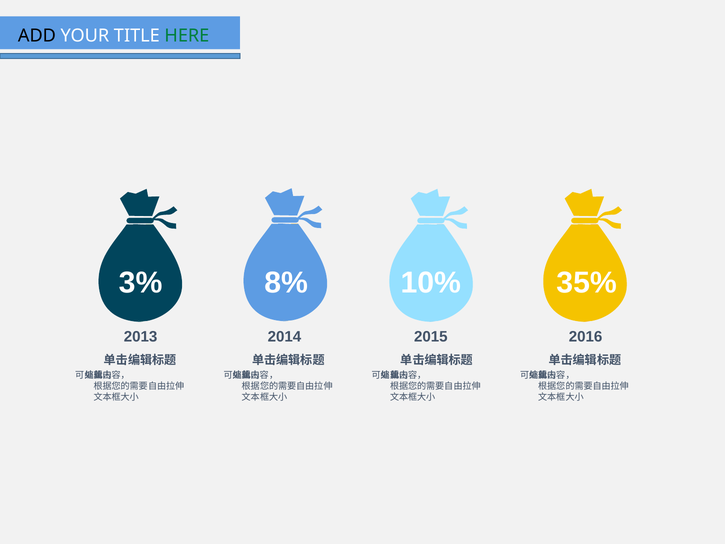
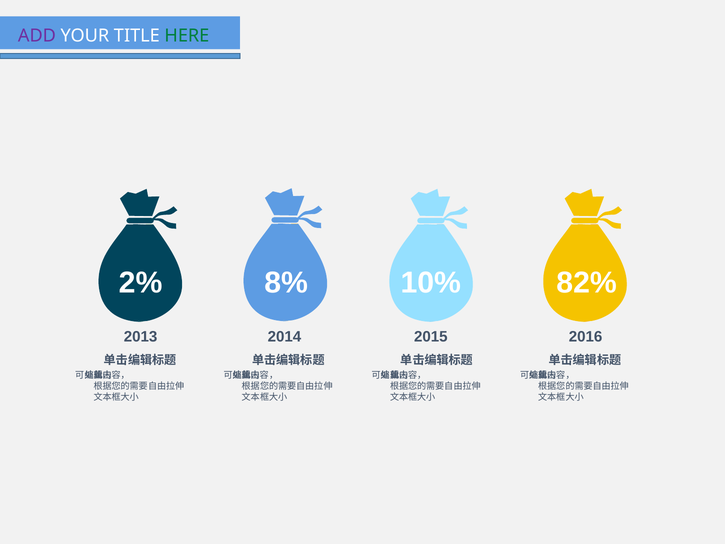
ADD colour: black -> purple
3%: 3% -> 2%
35%: 35% -> 82%
